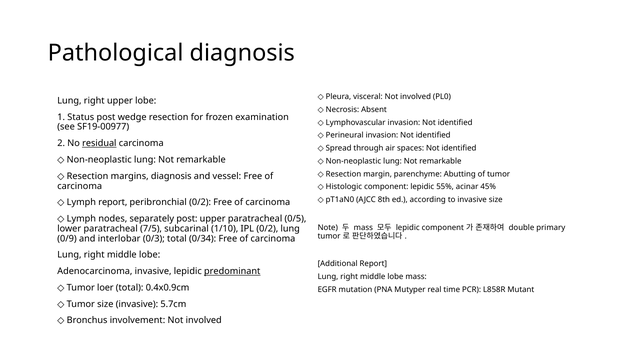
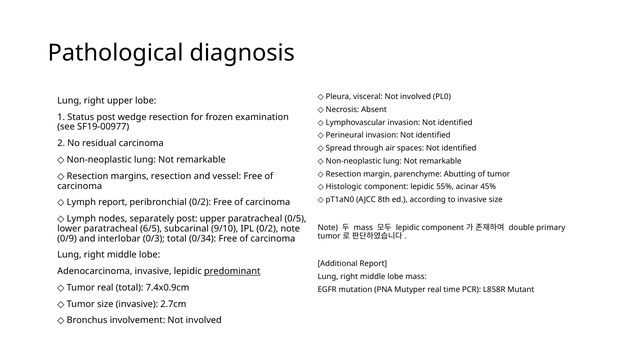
residual underline: present -> none
margins diagnosis: diagnosis -> resection
7/5: 7/5 -> 6/5
1/10: 1/10 -> 9/10
0/2 lung: lung -> note
Tumor loer: loer -> real
0.4x0.9cm: 0.4x0.9cm -> 7.4x0.9cm
5.7cm: 5.7cm -> 2.7cm
